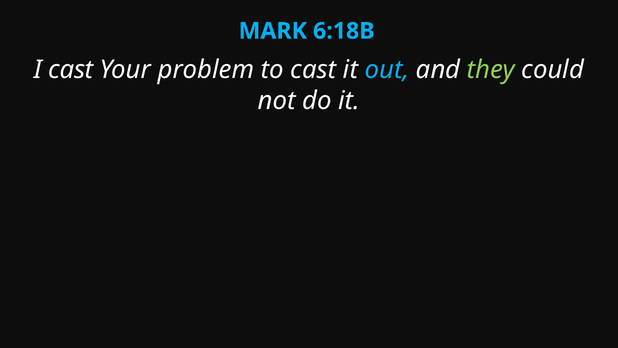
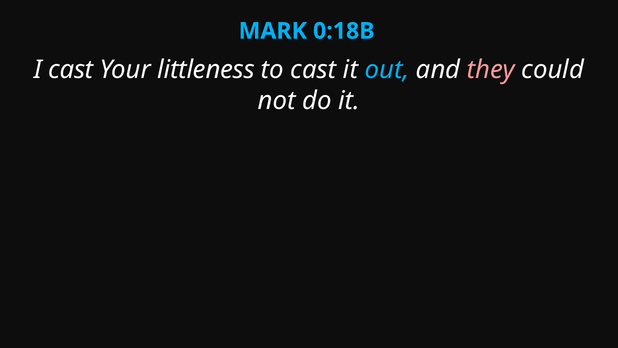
6:18B: 6:18B -> 0:18B
problem: problem -> littleness
they colour: light green -> pink
